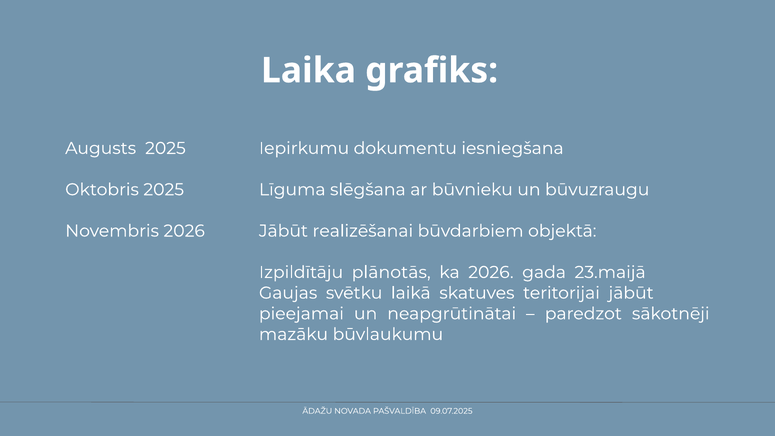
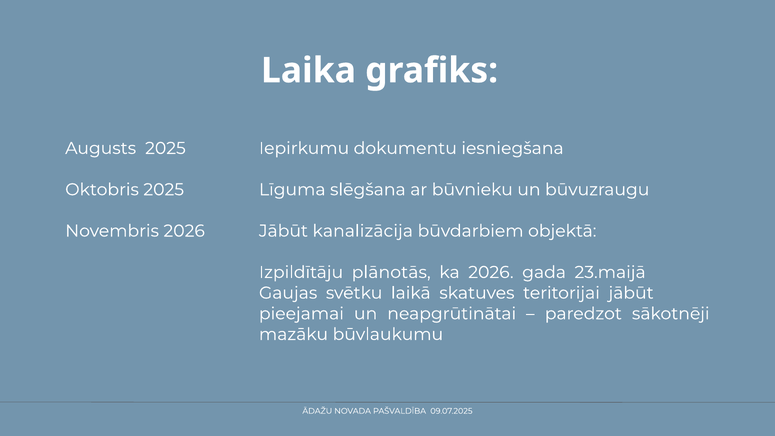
realizēšanai: realizēšanai -> kanalizācija
